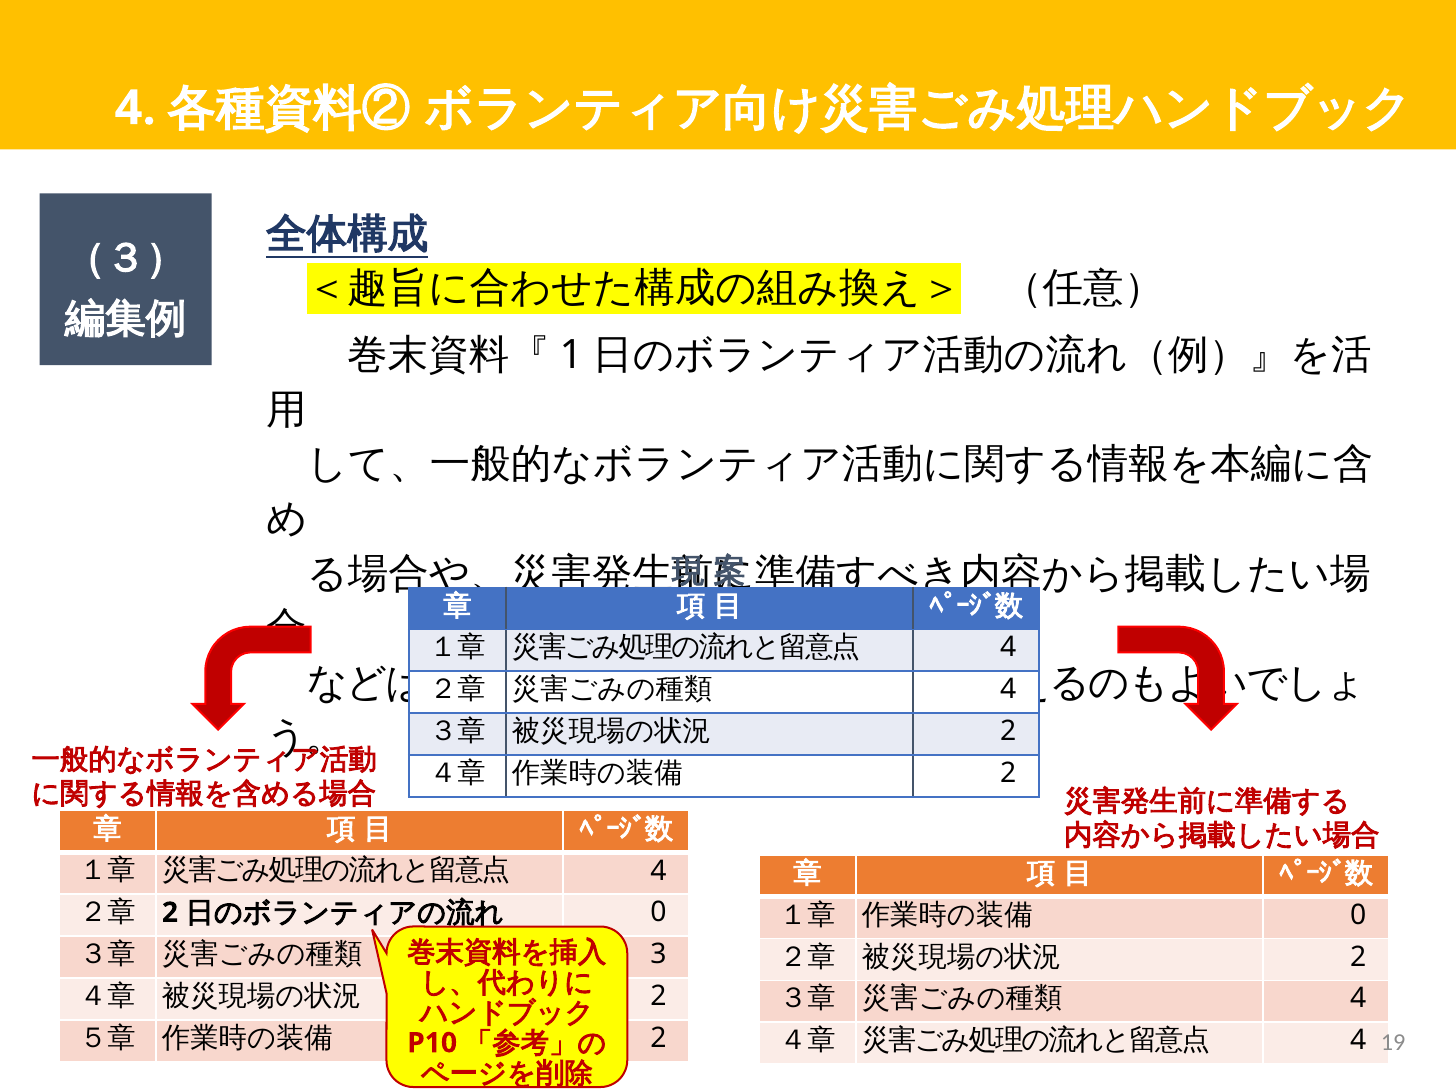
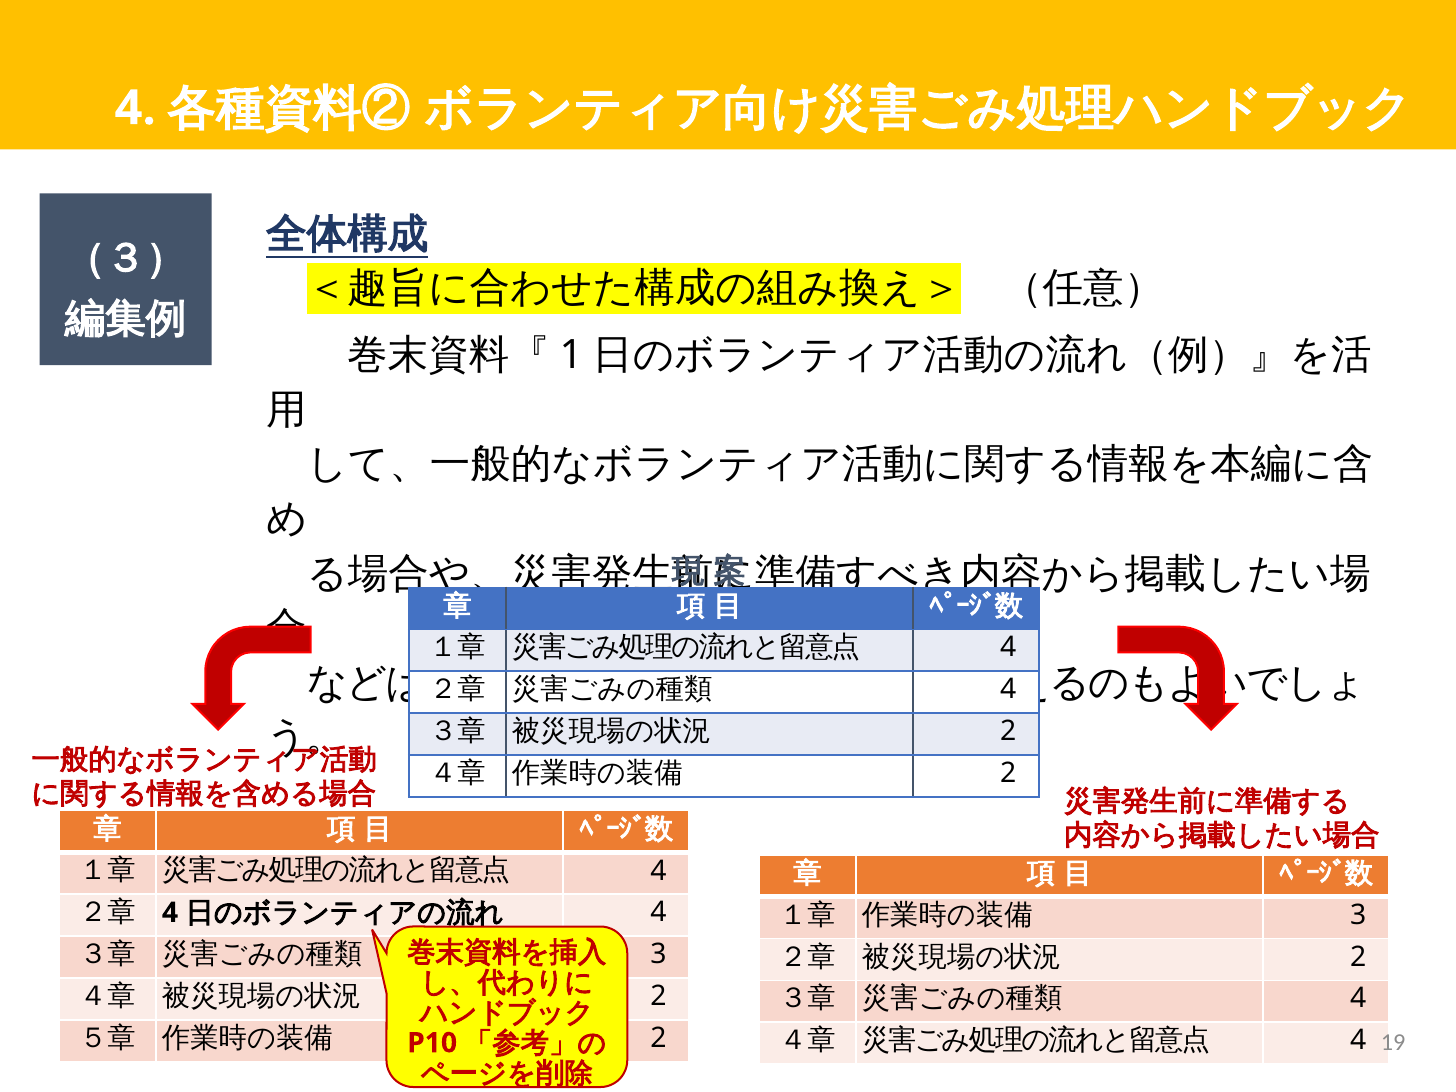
2 at (170, 913): 2 -> 4
0 at (658, 913): 0 -> 4
0 at (1358, 915): 0 -> 3
